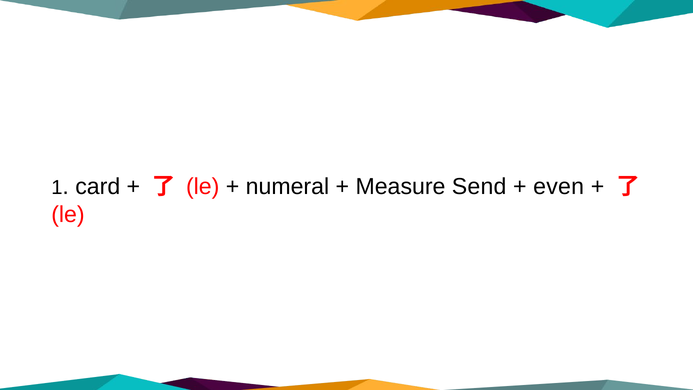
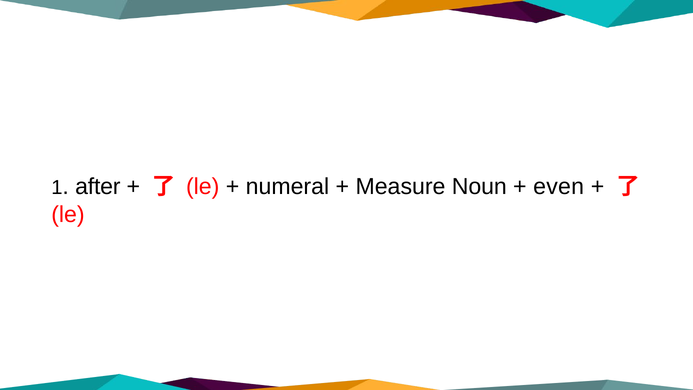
card: card -> after
Send: Send -> Noun
